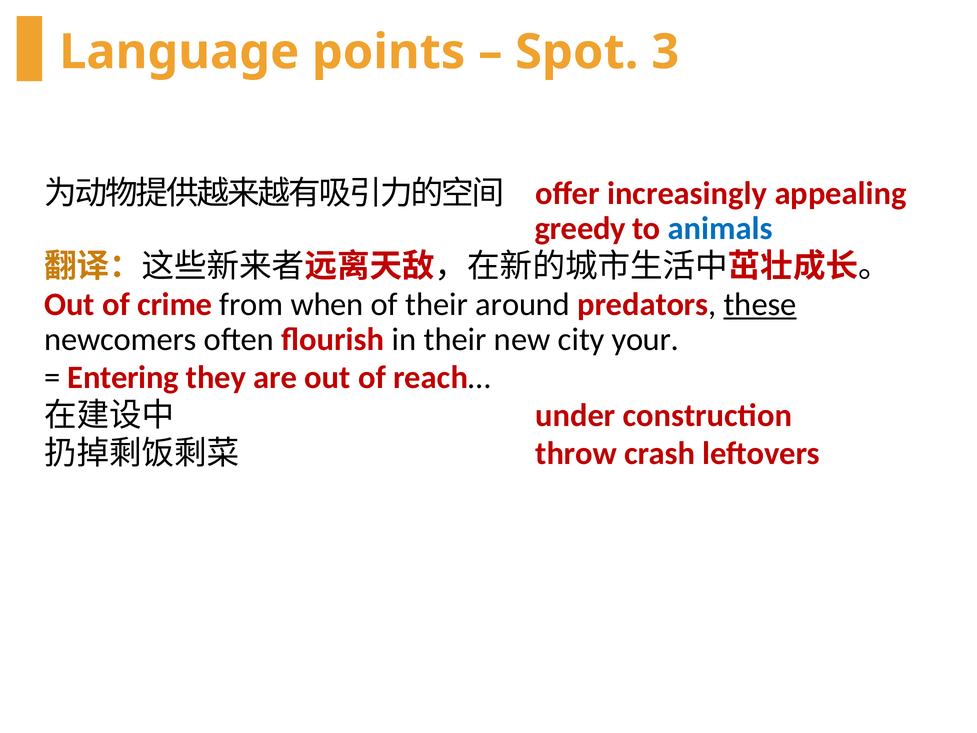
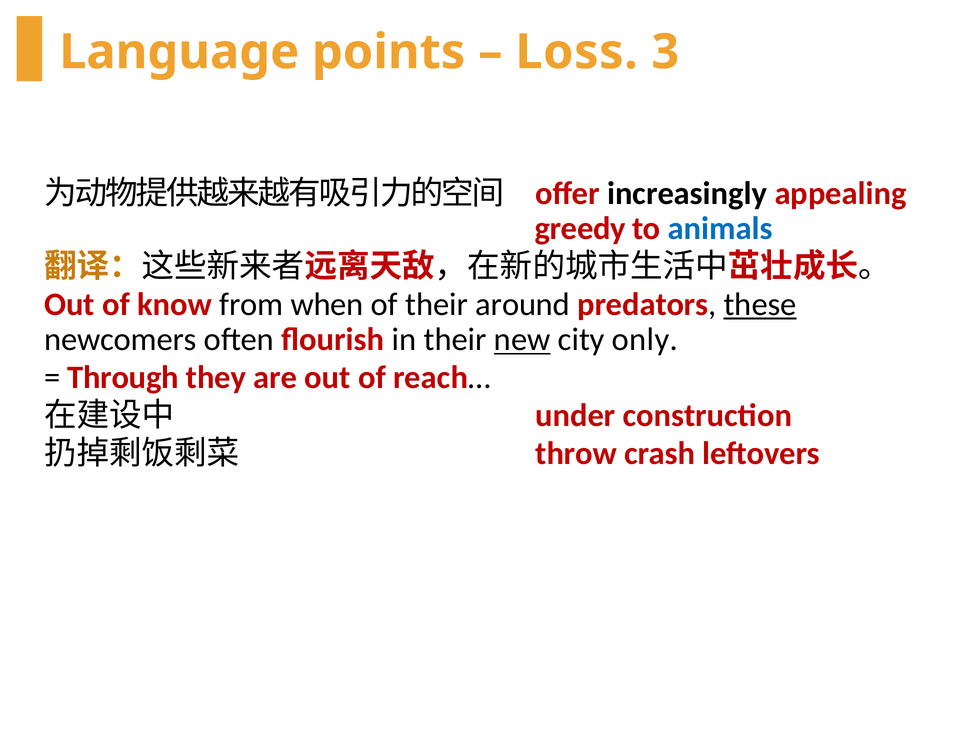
Spot: Spot -> Loss
increasingly colour: red -> black
crime: crime -> know
new underline: none -> present
your: your -> only
Entering: Entering -> Through
